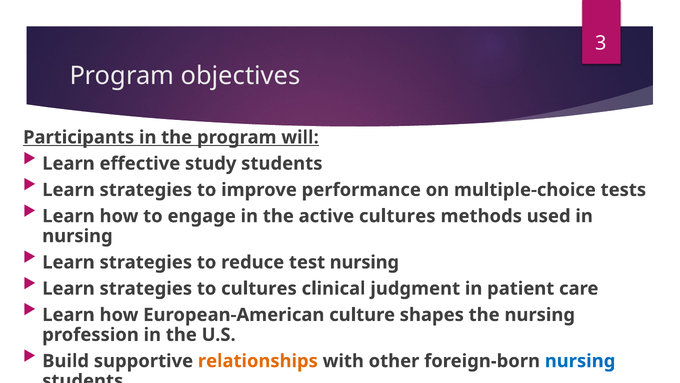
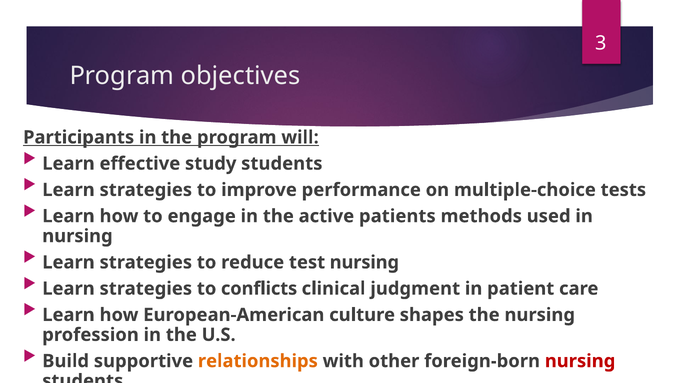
active cultures: cultures -> patients
to cultures: cultures -> conflicts
nursing at (580, 361) colour: blue -> red
